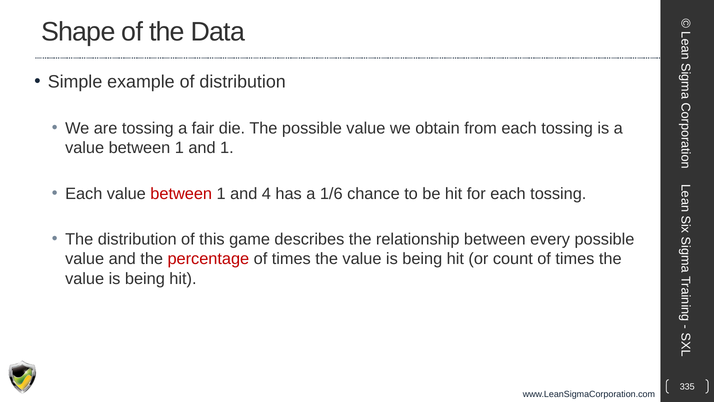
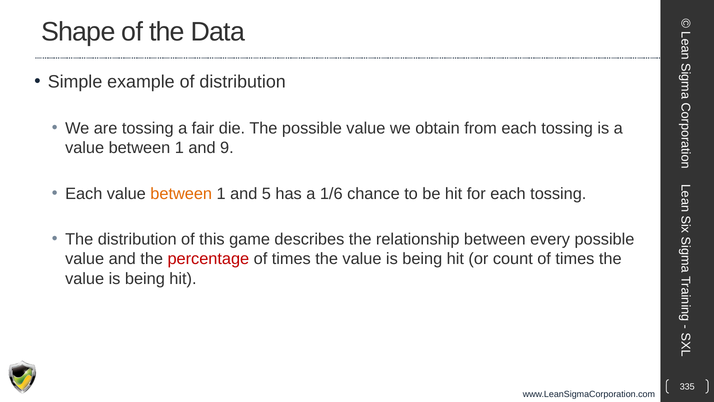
and 1: 1 -> 9
between at (181, 193) colour: red -> orange
4: 4 -> 5
